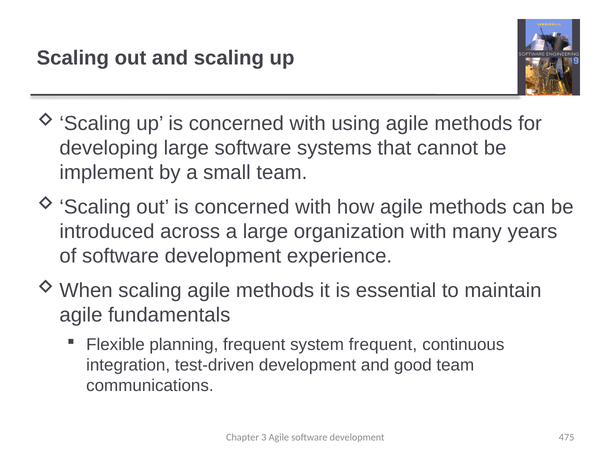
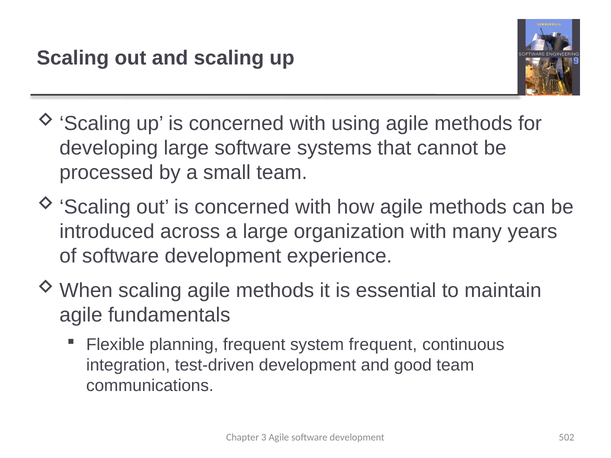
implement: implement -> processed
475: 475 -> 502
